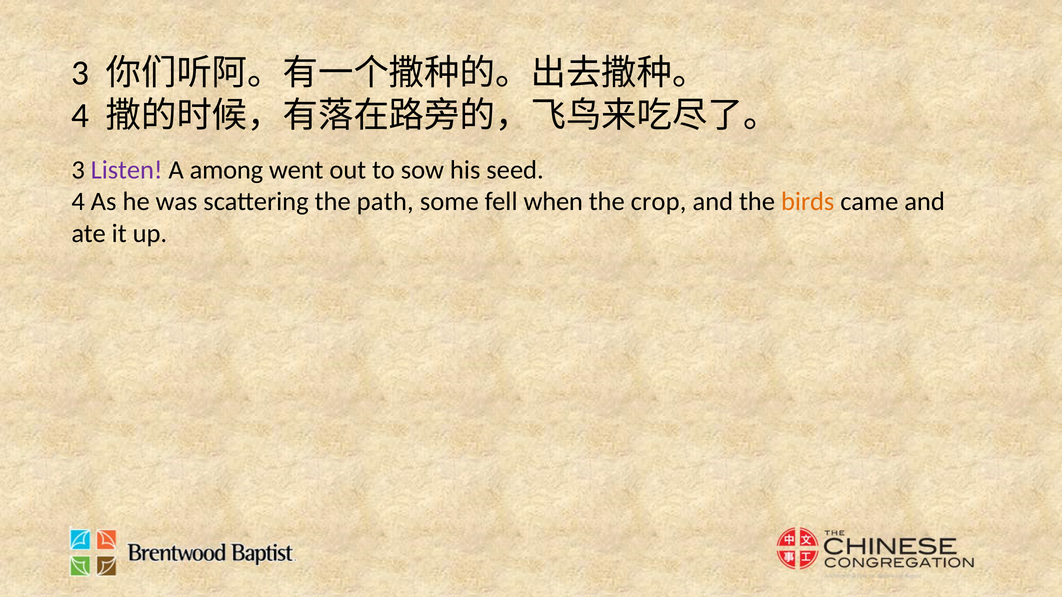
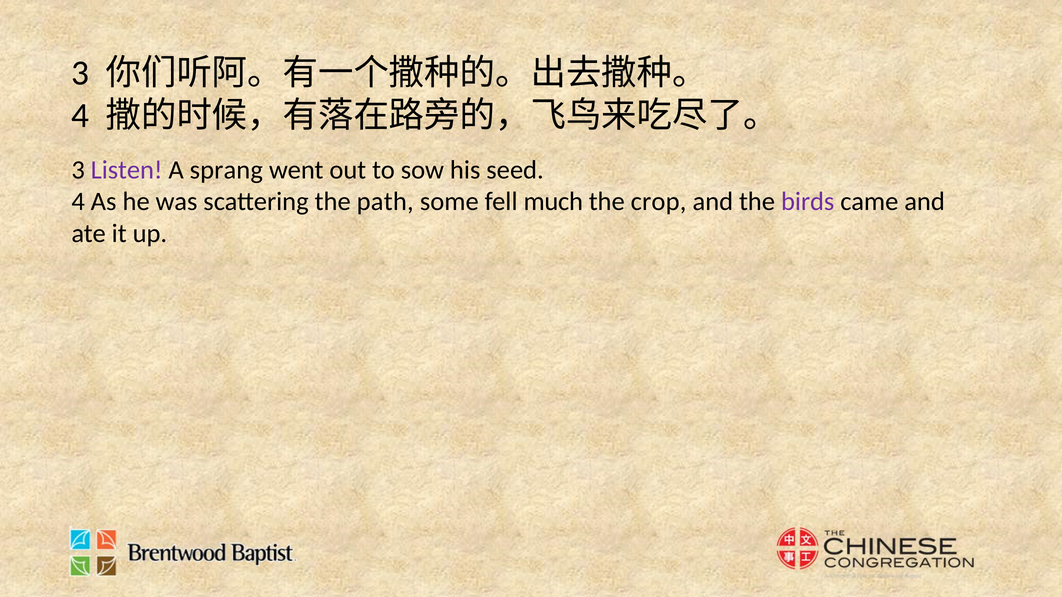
among: among -> sprang
when: when -> much
birds colour: orange -> purple
